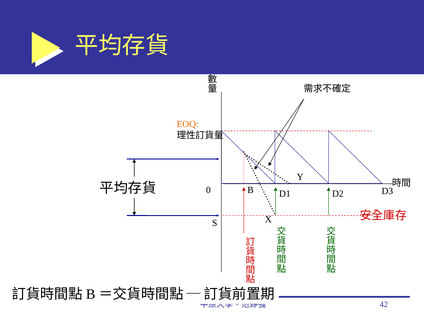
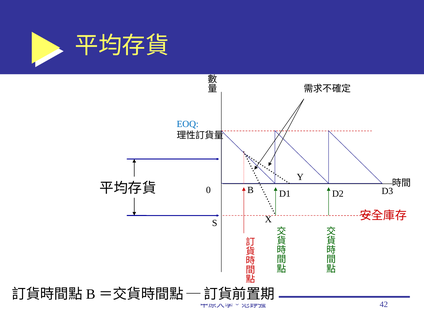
EOQ colour: orange -> blue
